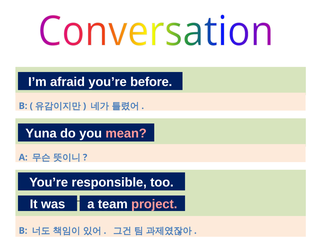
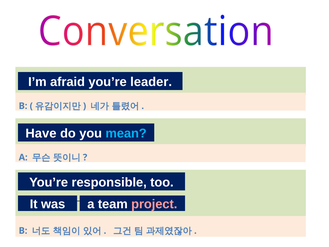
before: before -> leader
Yuna: Yuna -> Have
mean colour: pink -> light blue
